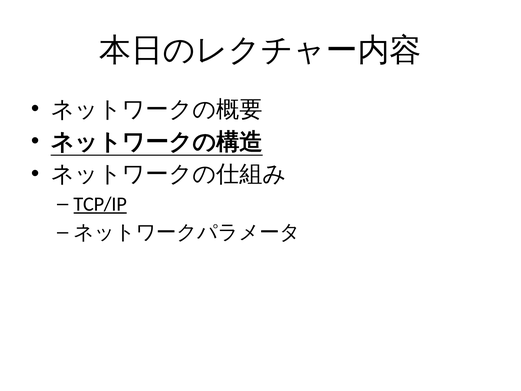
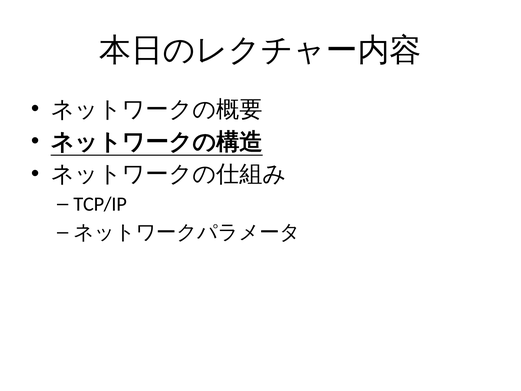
TCP/IP underline: present -> none
